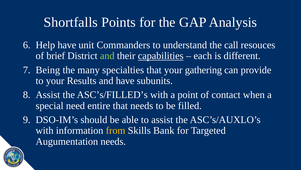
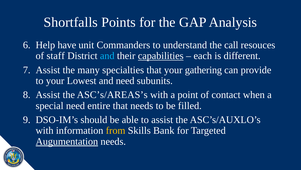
brief: brief -> staff
and at (107, 56) colour: light green -> light blue
Being at (48, 70): Being -> Assist
Results: Results -> Lowest
and have: have -> need
ASC’s/FILLED’s: ASC’s/FILLED’s -> ASC’s/AREAS’s
Augumentation underline: none -> present
